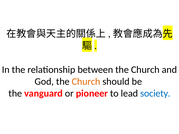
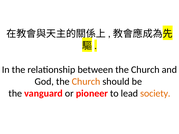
society colour: blue -> orange
